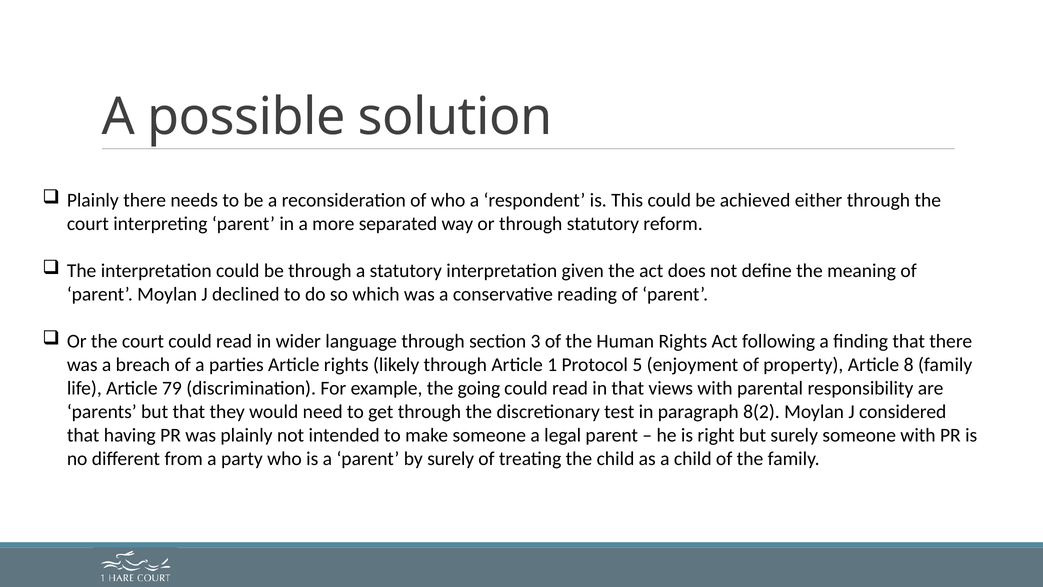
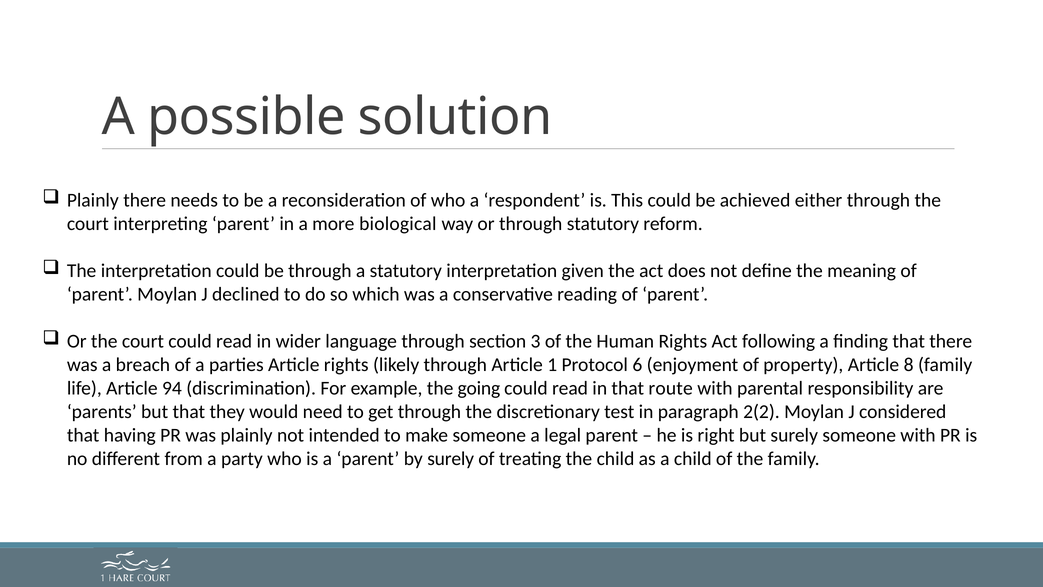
separated: separated -> biological
5: 5 -> 6
79: 79 -> 94
views: views -> route
8(2: 8(2 -> 2(2
